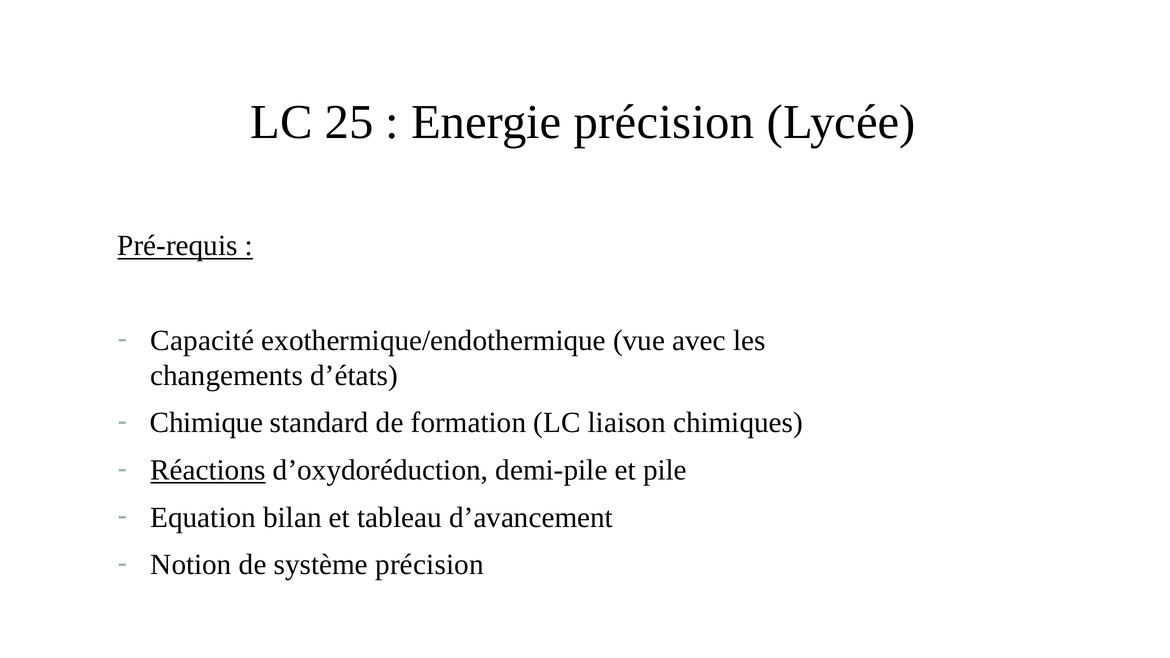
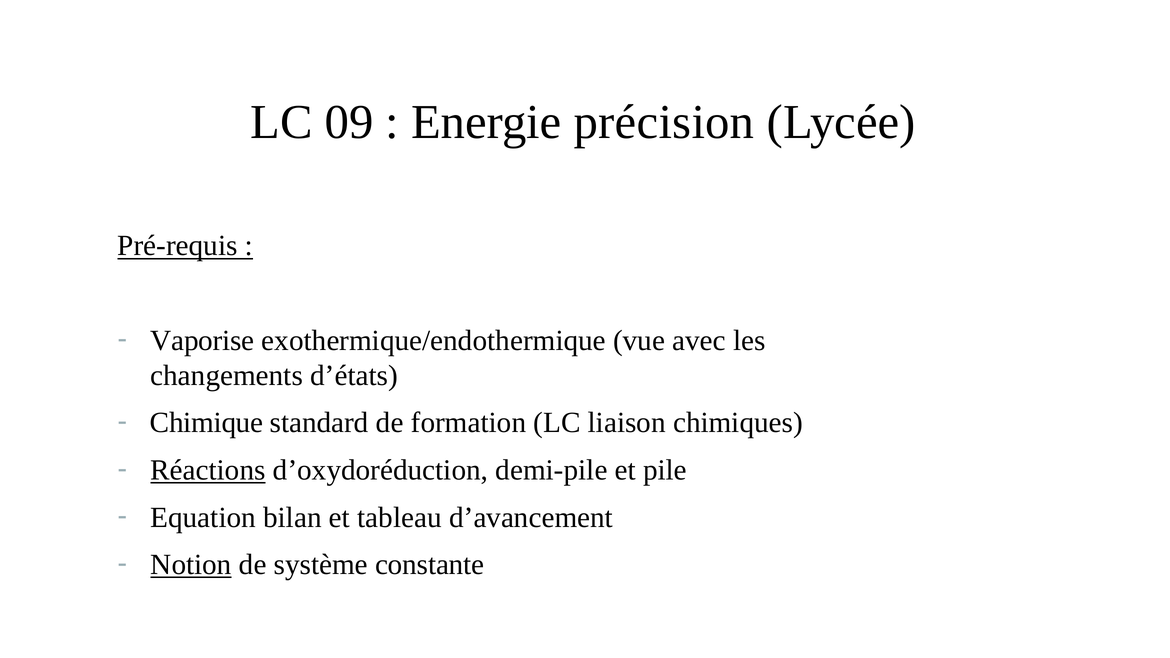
25: 25 -> 09
Capacité: Capacité -> Vaporise
Notion underline: none -> present
système précision: précision -> constante
